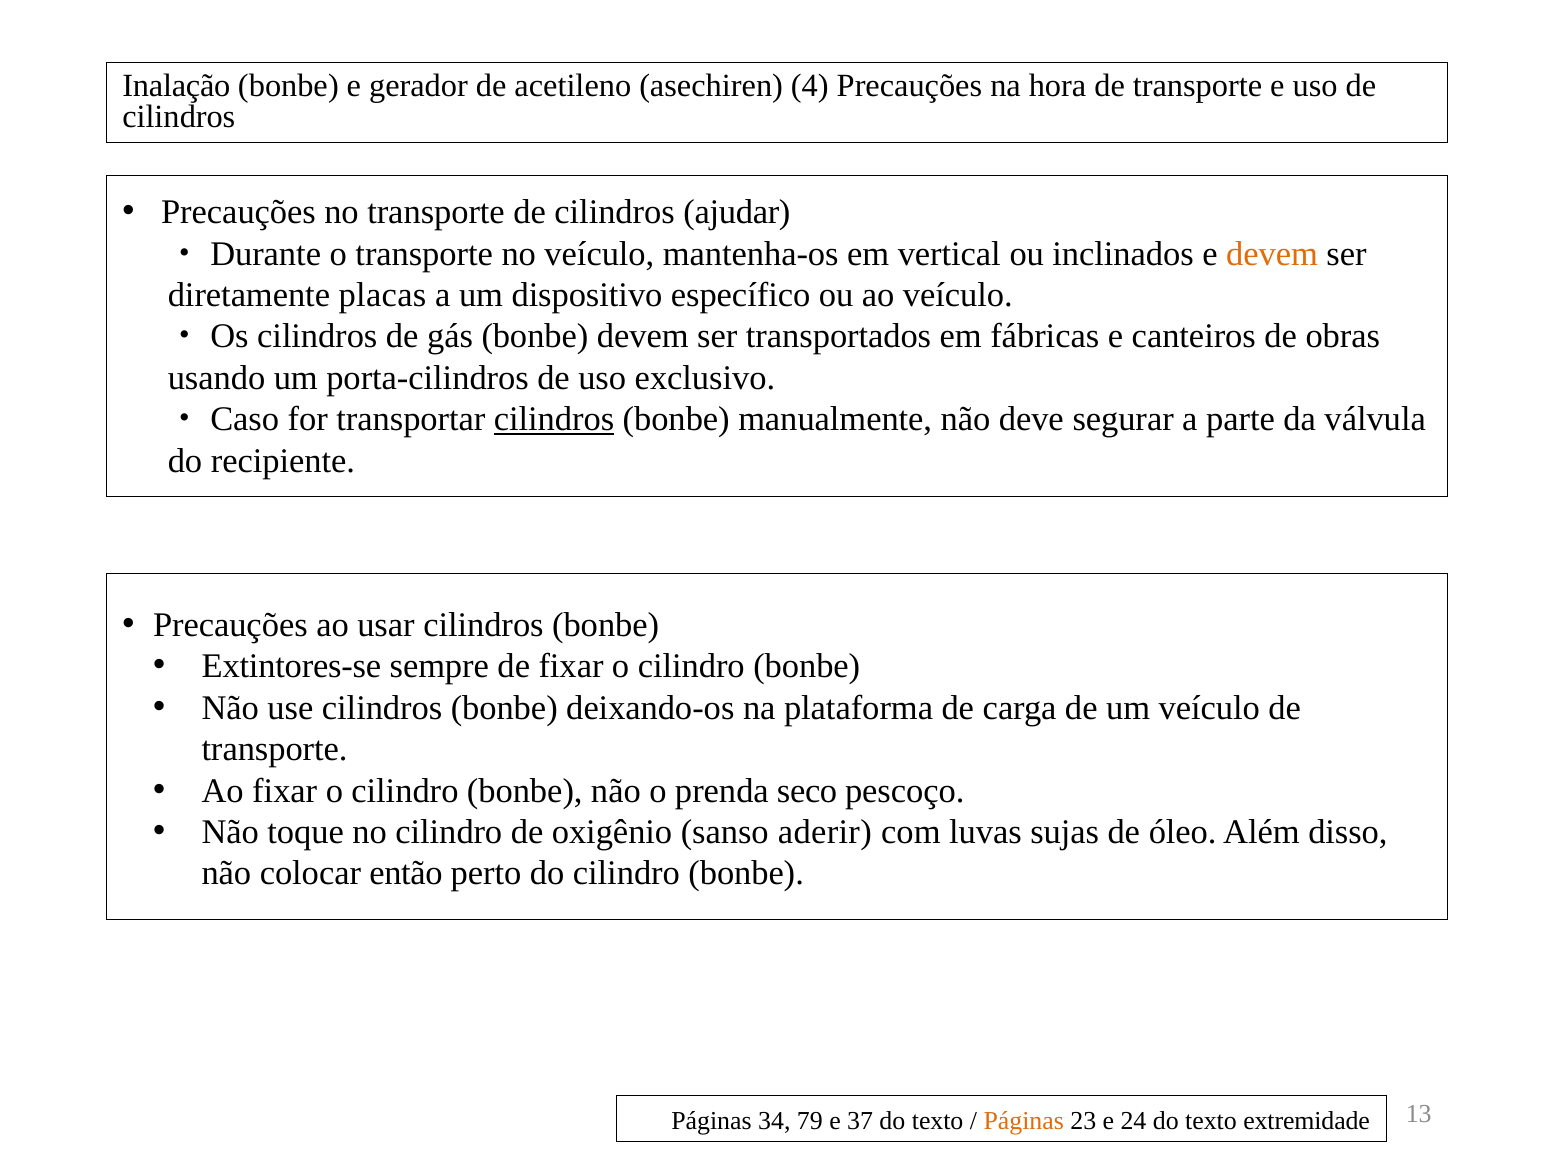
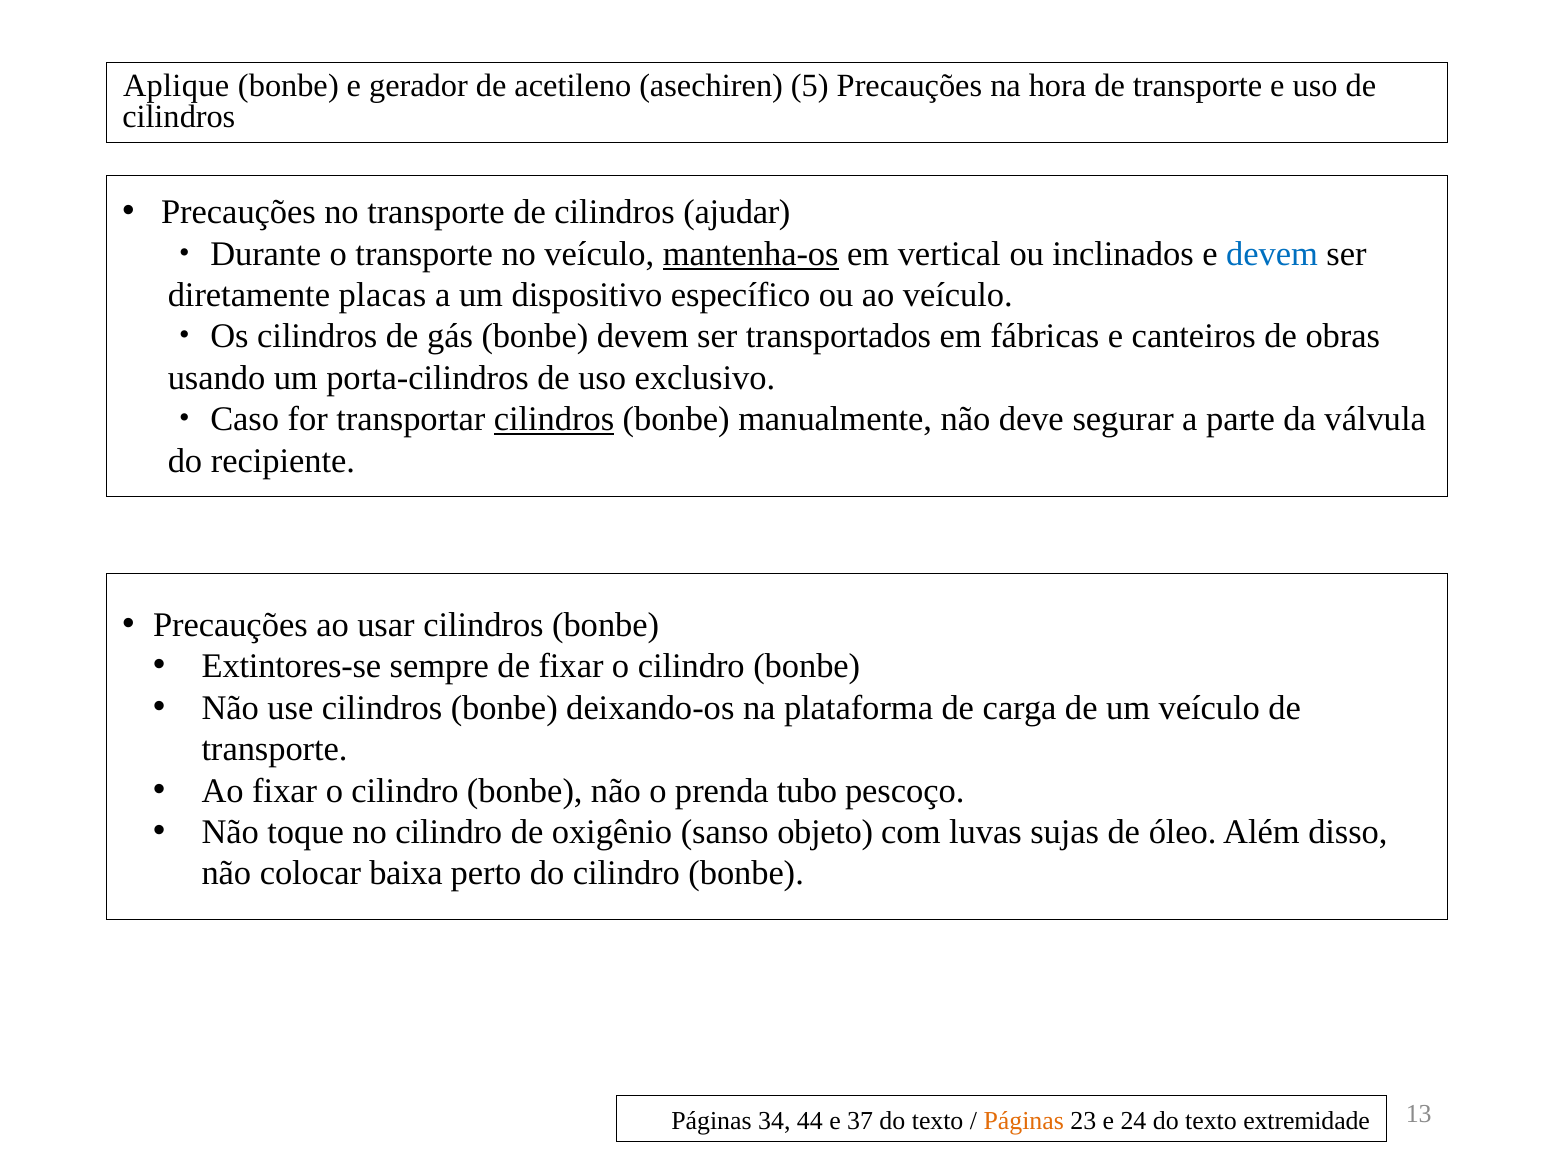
Inalação: Inalação -> Aplique
4: 4 -> 5
mantenha-os underline: none -> present
devem at (1272, 254) colour: orange -> blue
seco: seco -> tubo
aderir: aderir -> objeto
então: então -> baixa
79: 79 -> 44
